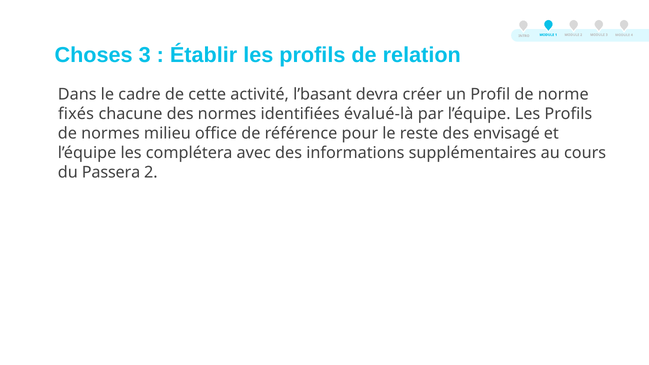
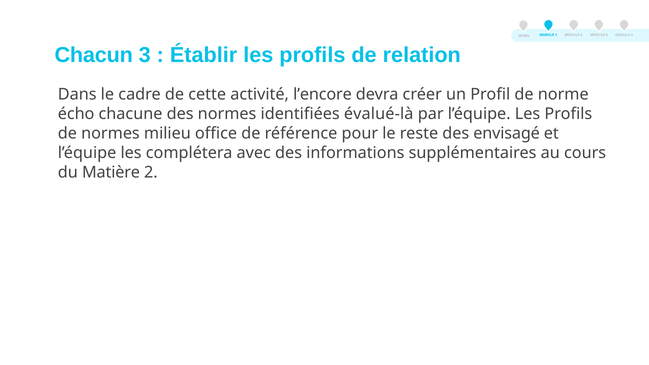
Choses: Choses -> Chacun
l’basant: l’basant -> l’encore
fixés: fixés -> écho
Passera: Passera -> Matière
